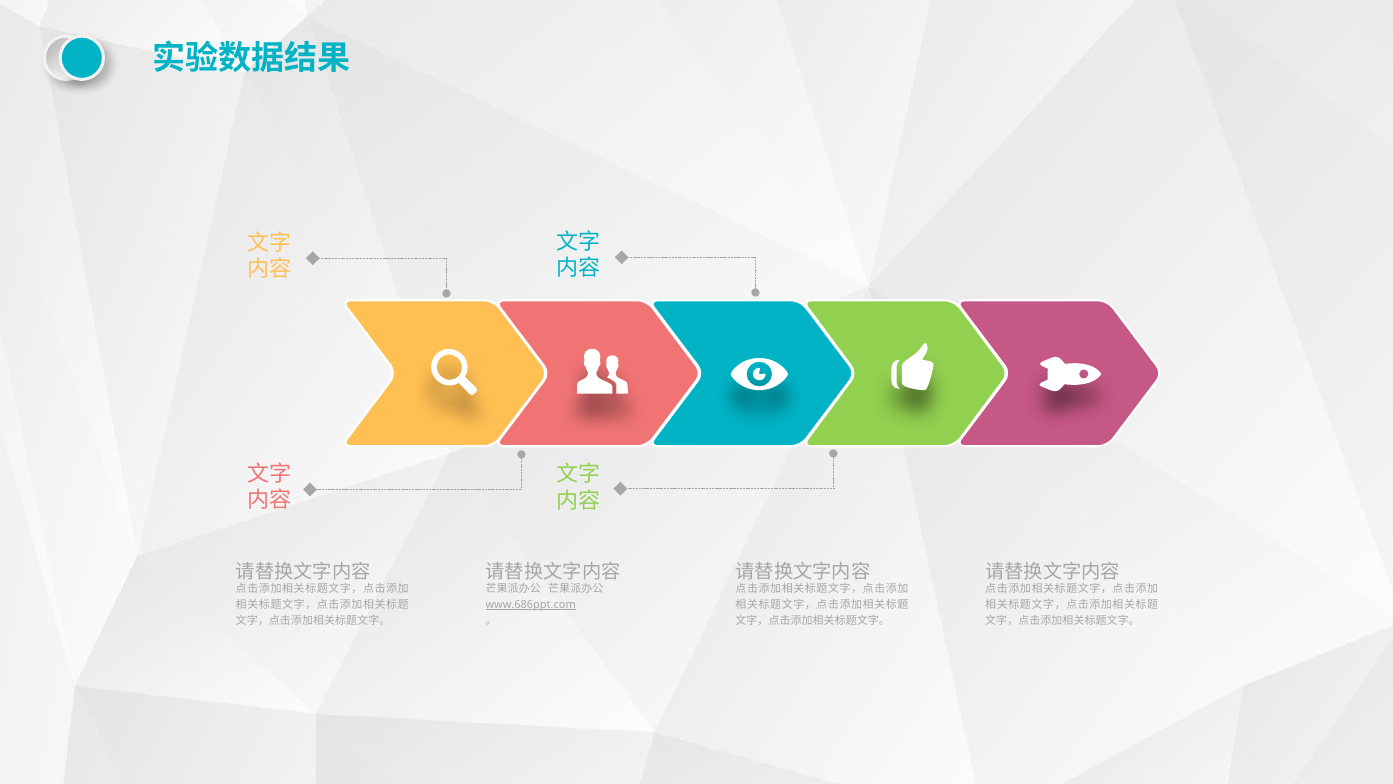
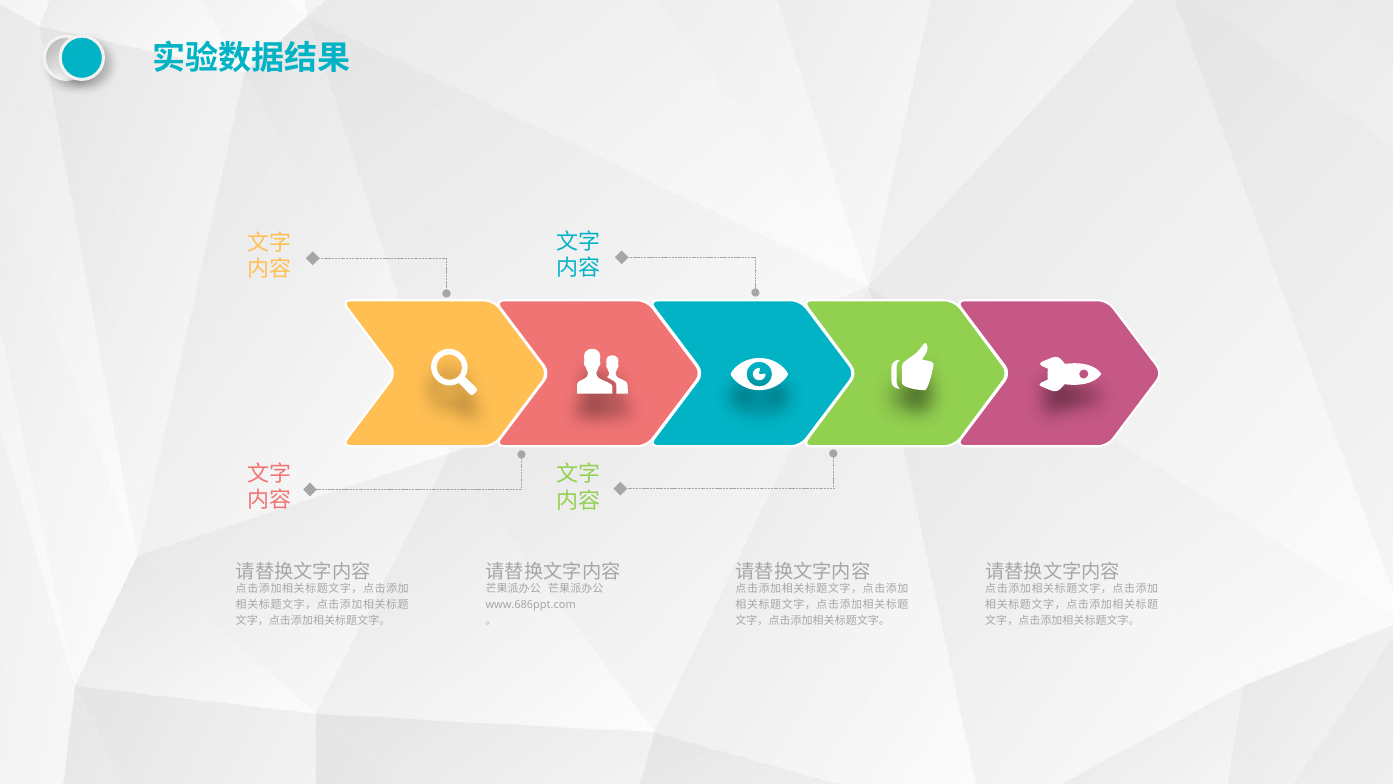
www.686ppt.com underline: present -> none
